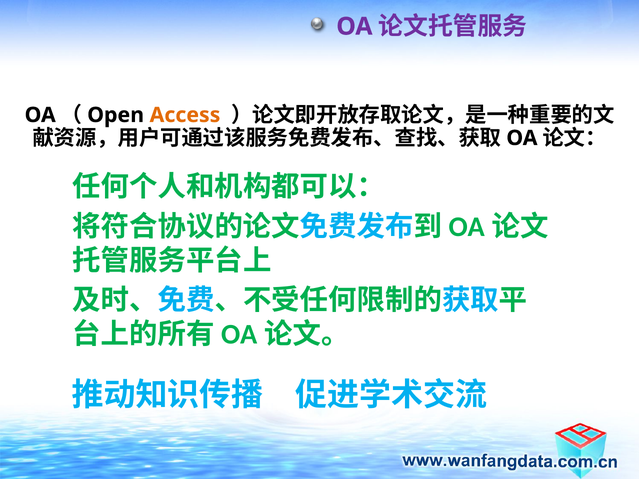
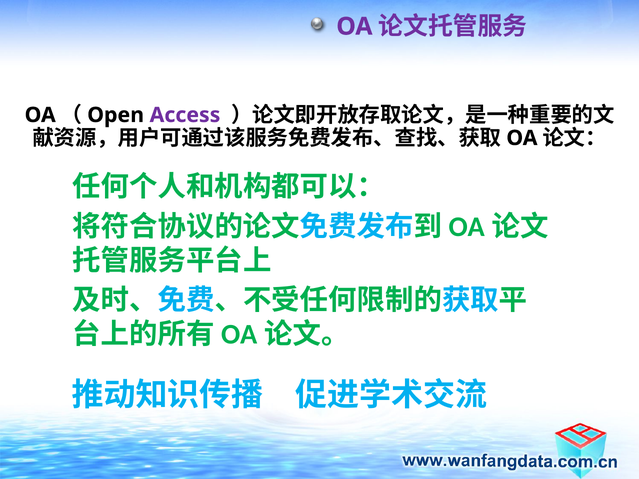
Access colour: orange -> purple
